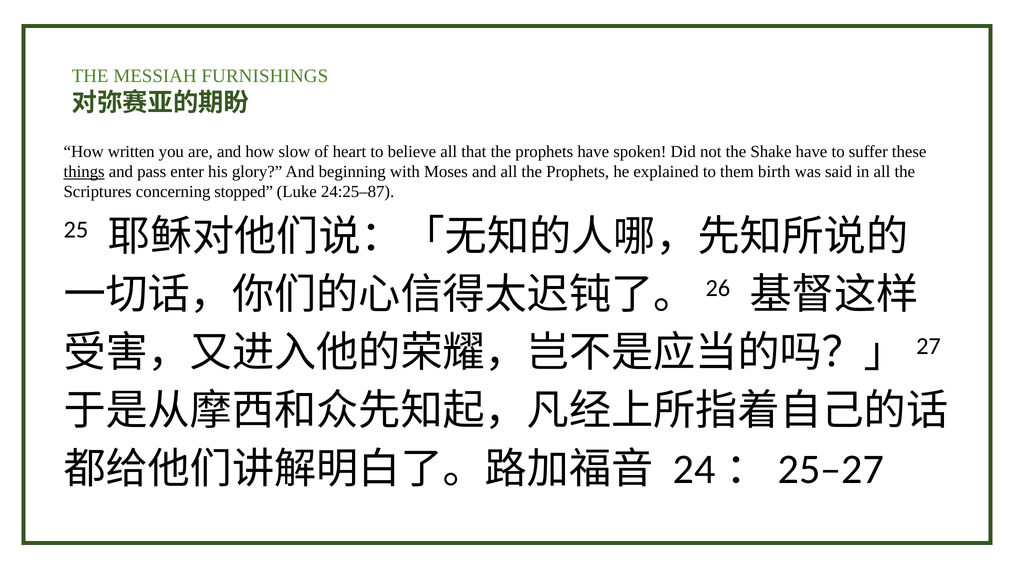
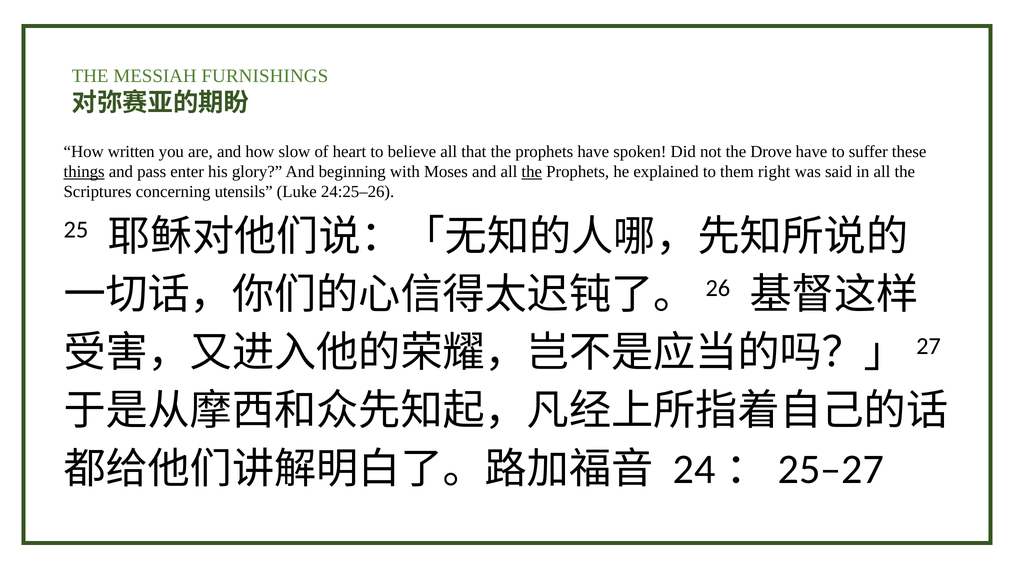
Shake: Shake -> Drove
the at (532, 172) underline: none -> present
birth: birth -> right
stopped: stopped -> utensils
24:25–87: 24:25–87 -> 24:25–26
